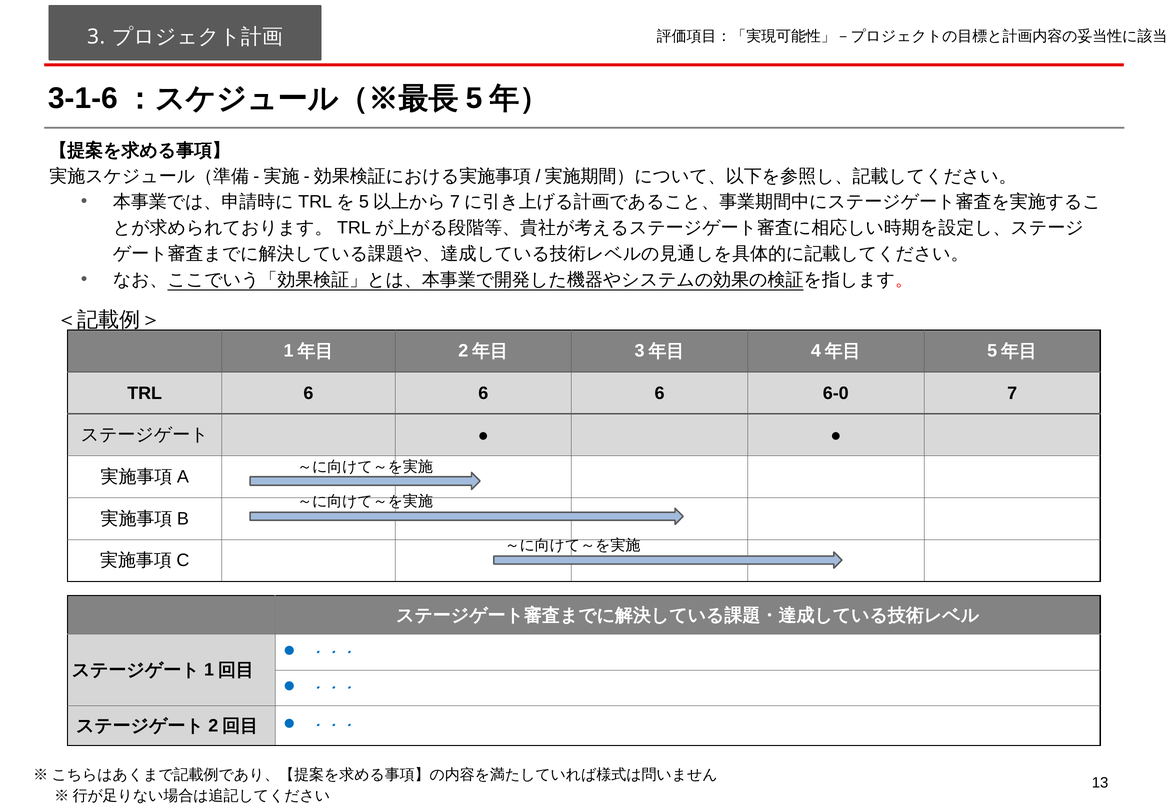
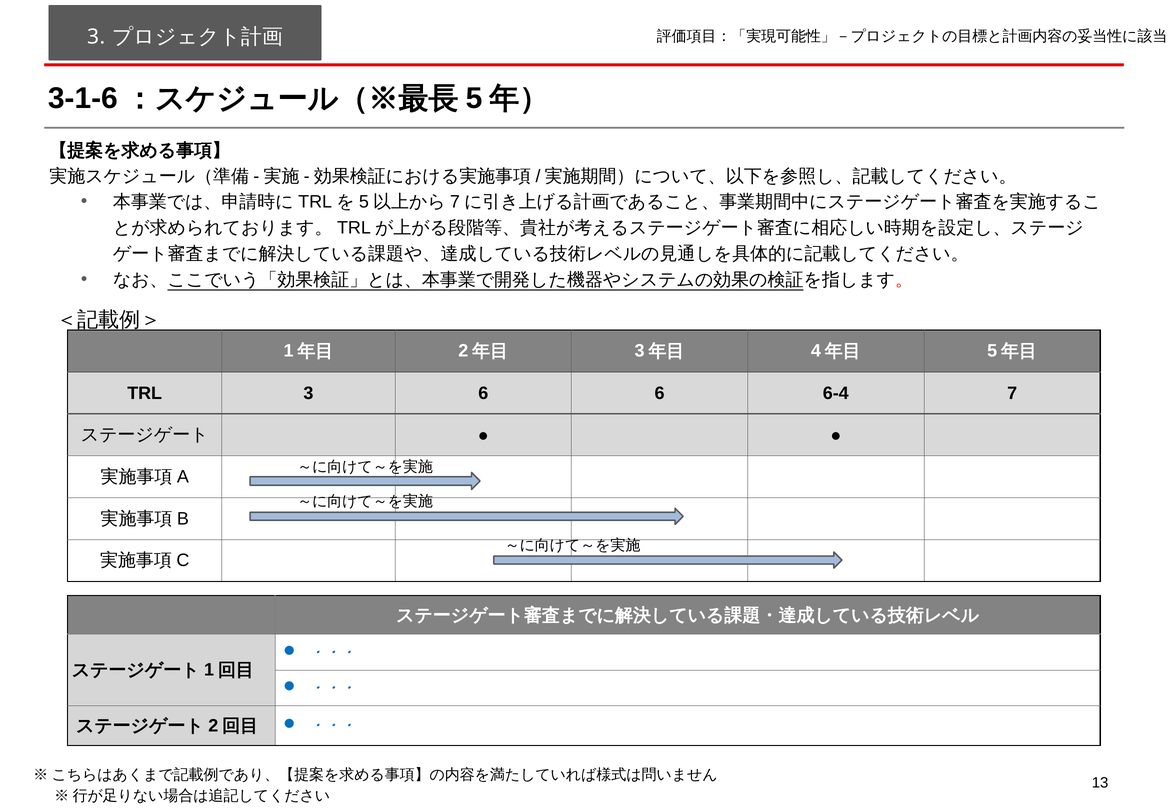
TRL 6: 6 -> 3
6-0: 6-0 -> 6-4
